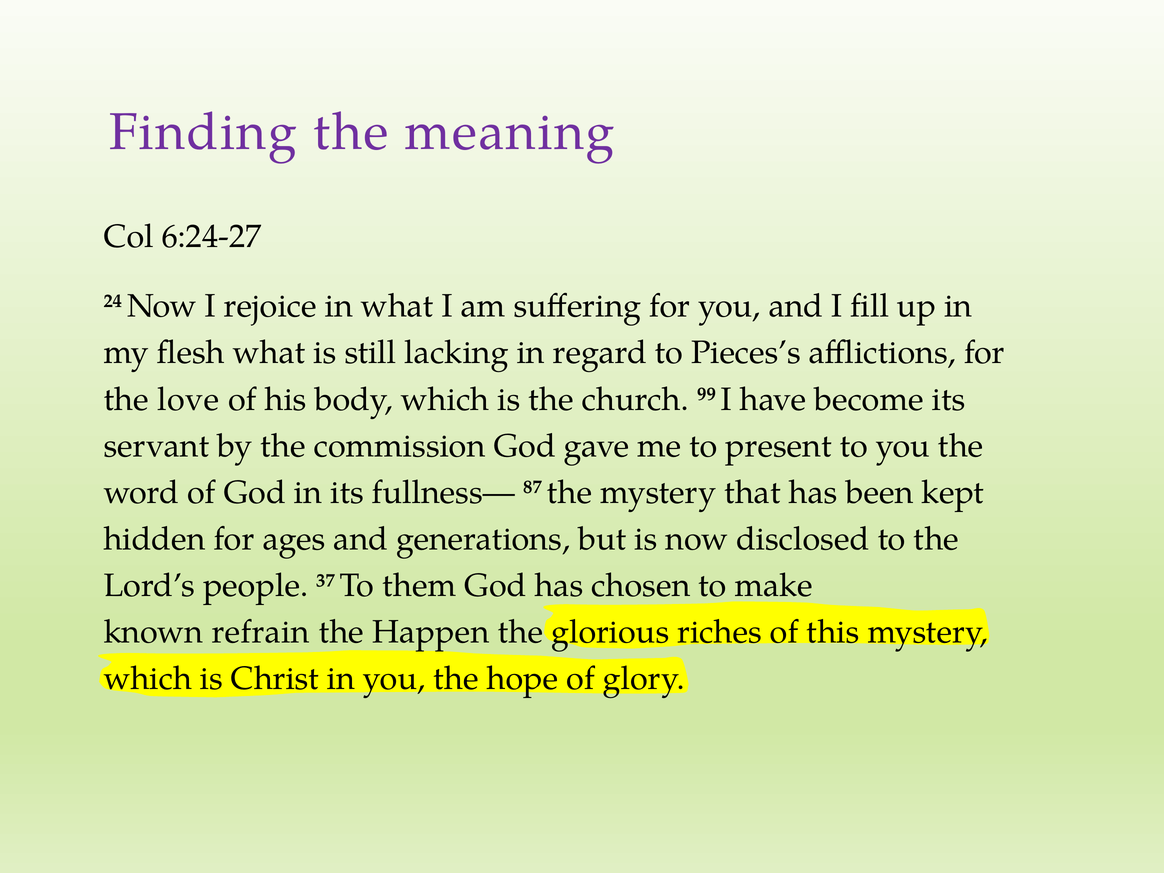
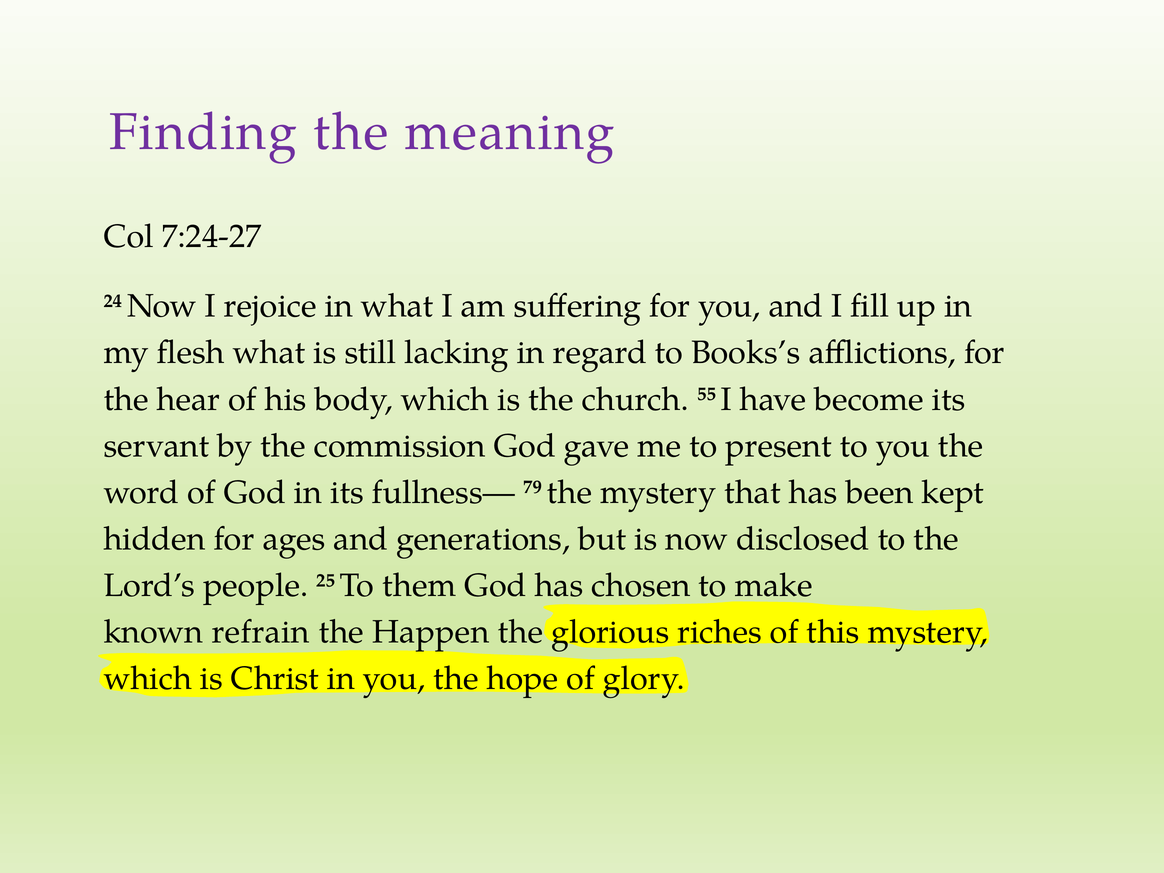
6:24-27: 6:24-27 -> 7:24-27
Pieces’s: Pieces’s -> Books’s
love: love -> hear
99: 99 -> 55
87: 87 -> 79
37: 37 -> 25
